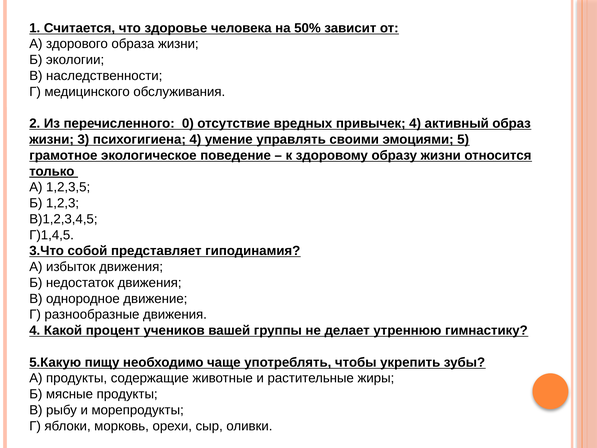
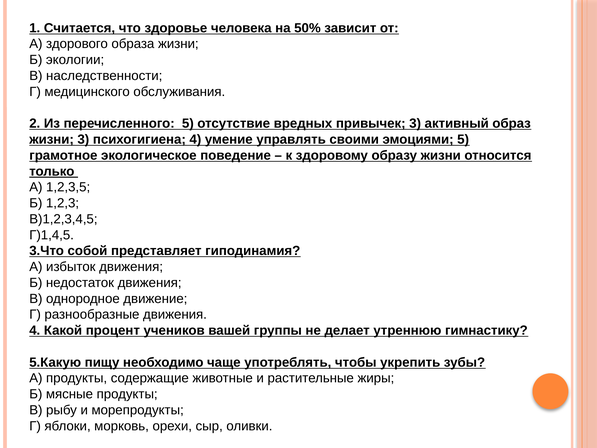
перечисленного 0: 0 -> 5
привычек 4: 4 -> 3
